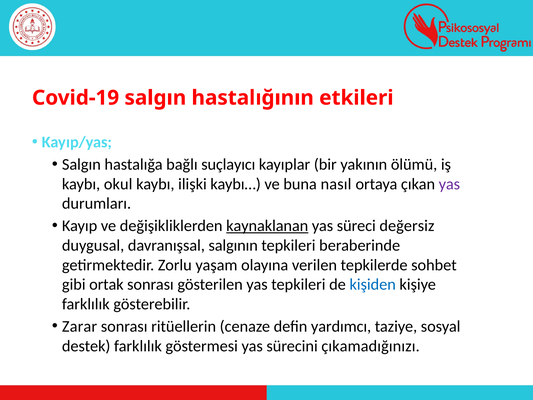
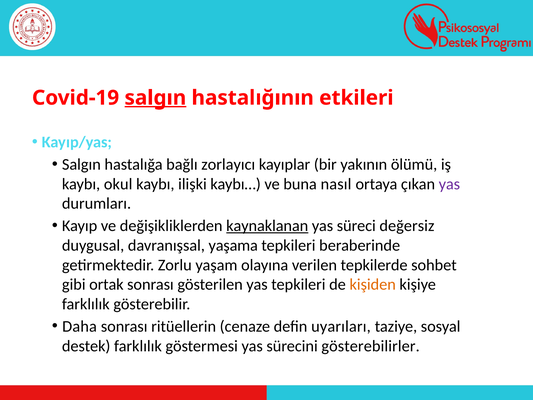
salgın at (155, 98) underline: none -> present
suçlayıcı: suçlayıcı -> zorlayıcı
salgının: salgının -> yaşama
kişiden colour: blue -> orange
Zarar: Zarar -> Daha
yardımcı: yardımcı -> uyarıları
çıkamadığınızı: çıkamadığınızı -> gösterebilirler
